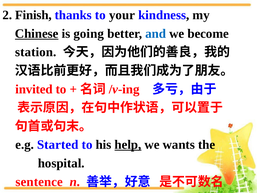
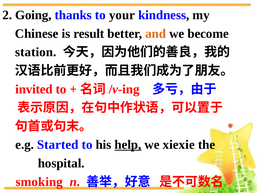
Finish: Finish -> Going
Chinese underline: present -> none
going: going -> result
and colour: blue -> orange
wants: wants -> xiexie
sentence: sentence -> smoking
